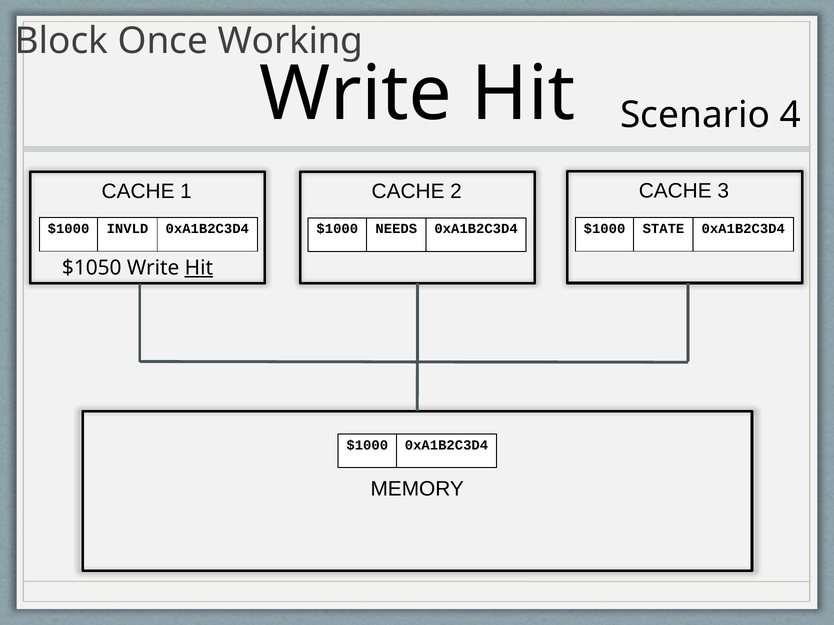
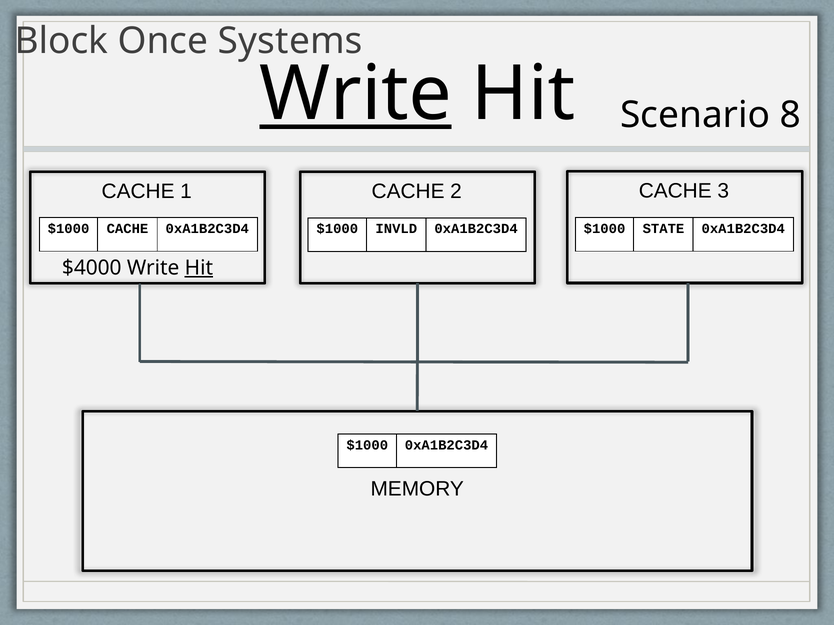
Working: Working -> Systems
Write at (356, 94) underline: none -> present
4: 4 -> 8
$1000 INVLD: INVLD -> CACHE
NEEDS: NEEDS -> INVLD
$1050: $1050 -> $4000
